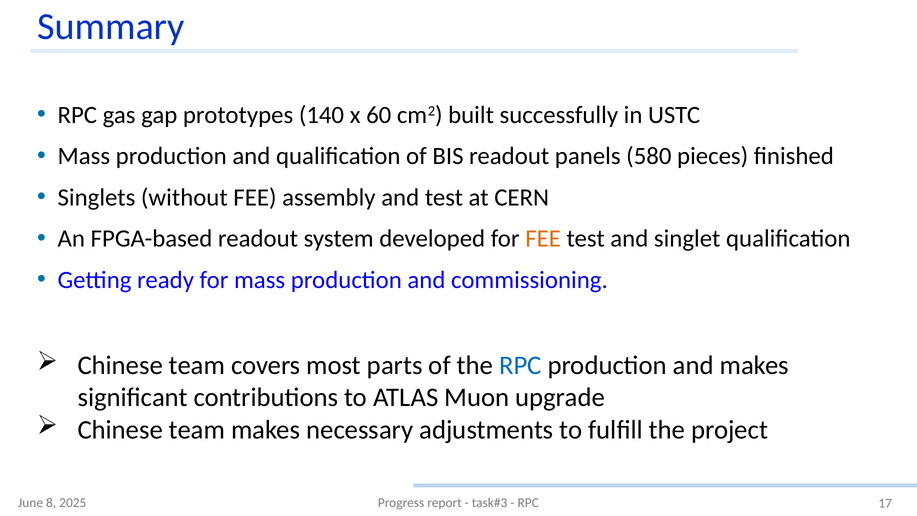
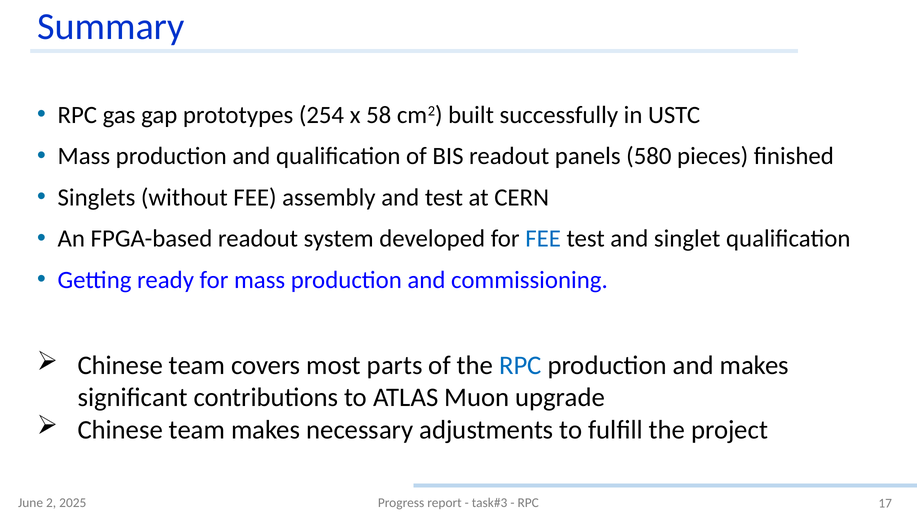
140: 140 -> 254
60: 60 -> 58
FEE at (543, 239) colour: orange -> blue
8: 8 -> 2
